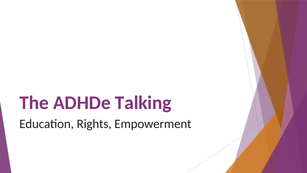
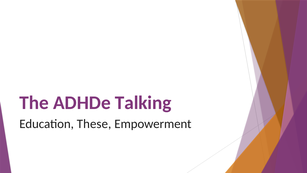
Rights: Rights -> These
